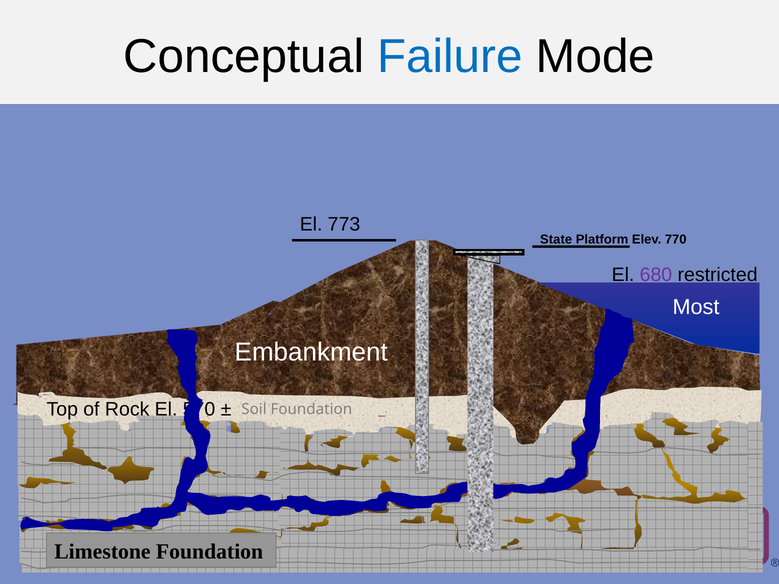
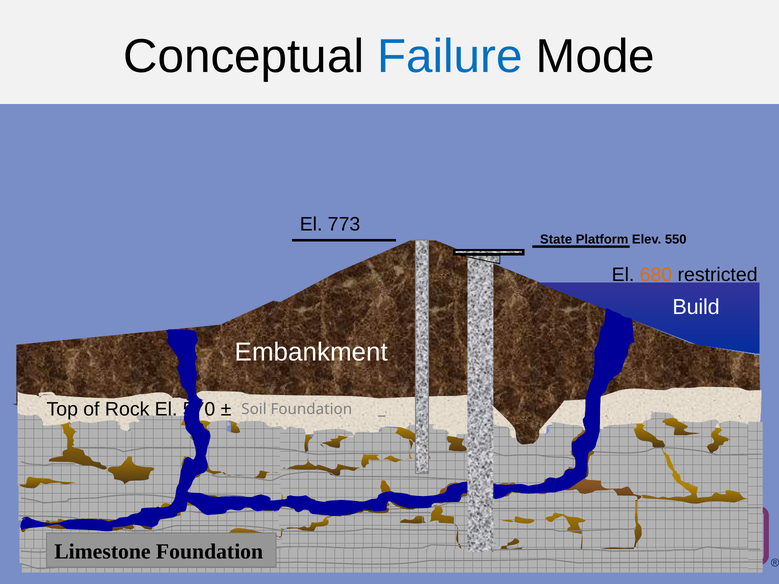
770: 770 -> 550
680 colour: purple -> orange
Most: Most -> Build
